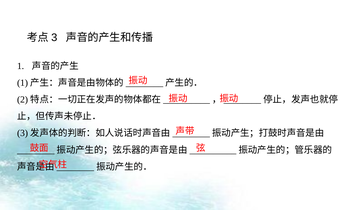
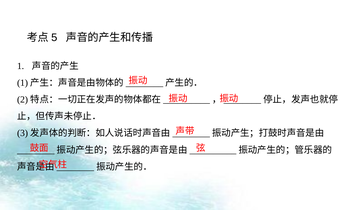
3: 3 -> 5
